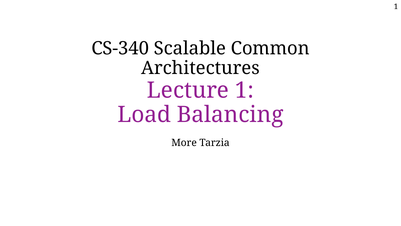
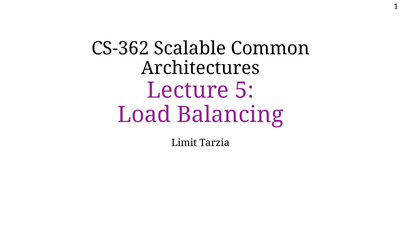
CS-340: CS-340 -> CS-362
Lecture 1: 1 -> 5
More: More -> Limit
